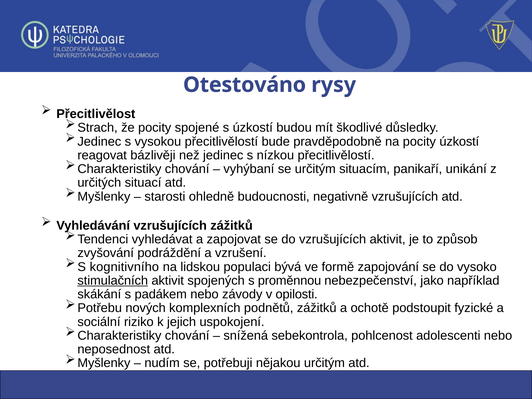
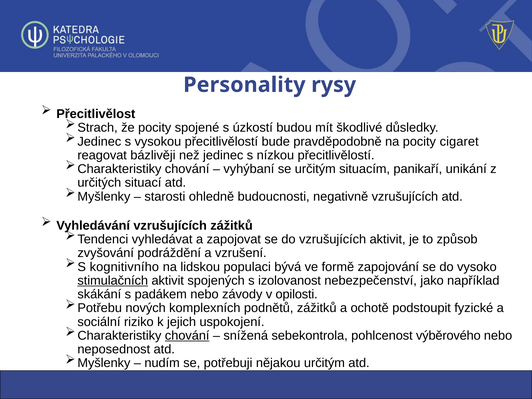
Otestováno: Otestováno -> Personality
pocity úzkostí: úzkostí -> cigaret
proměnnou: proměnnou -> izolovanost
chování at (187, 336) underline: none -> present
adolescenti: adolescenti -> výběrového
